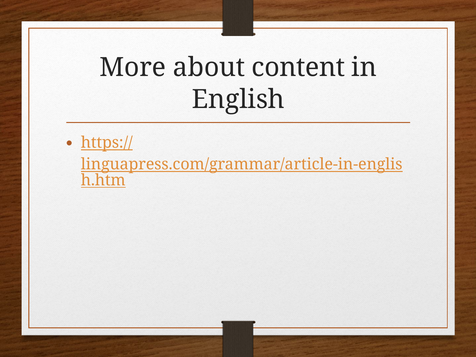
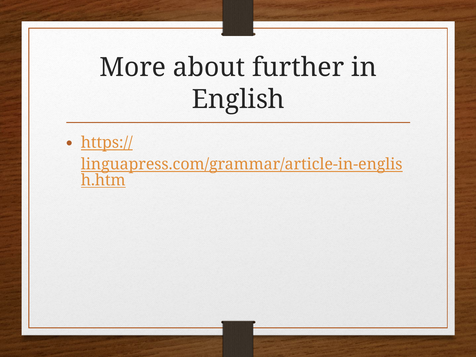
content: content -> further
